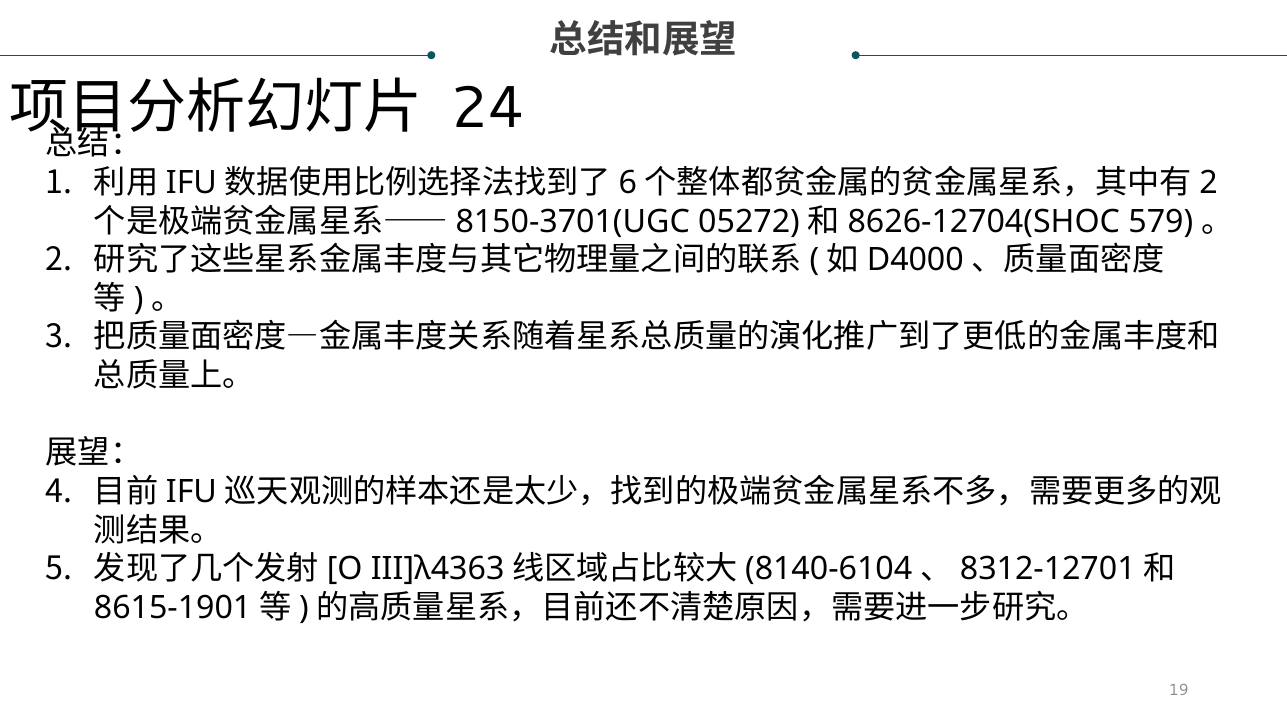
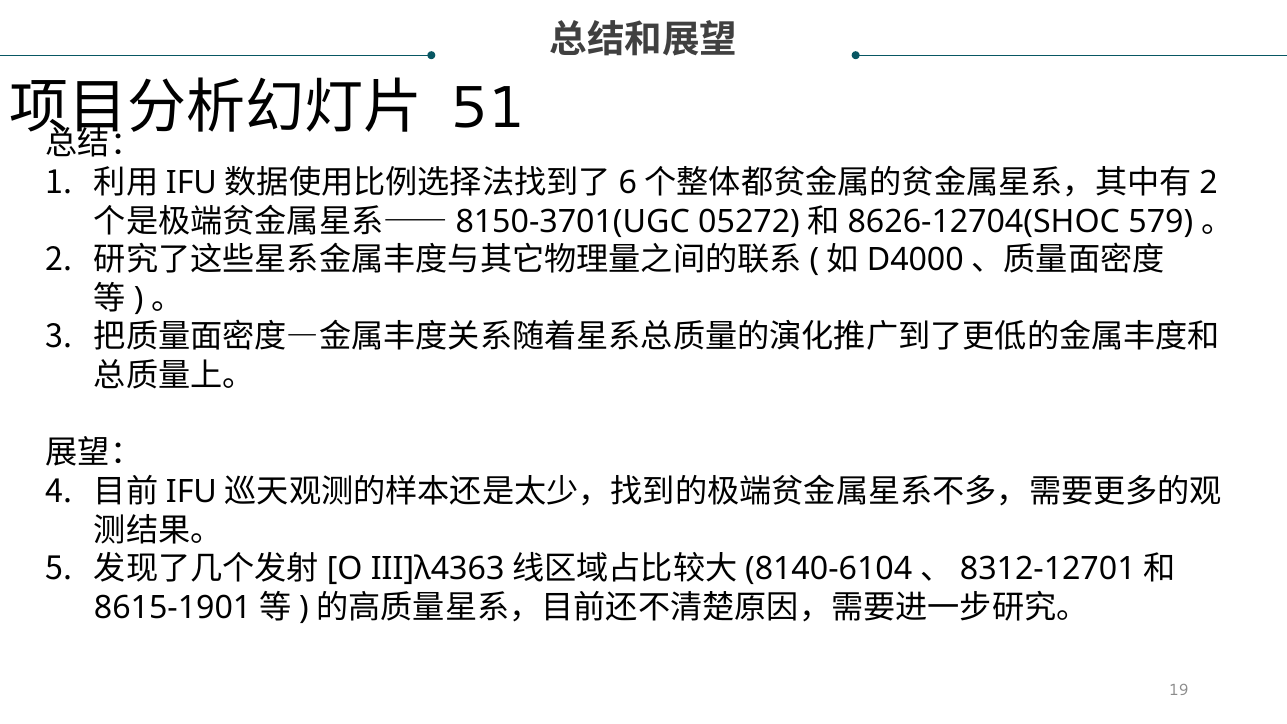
24: 24 -> 51
